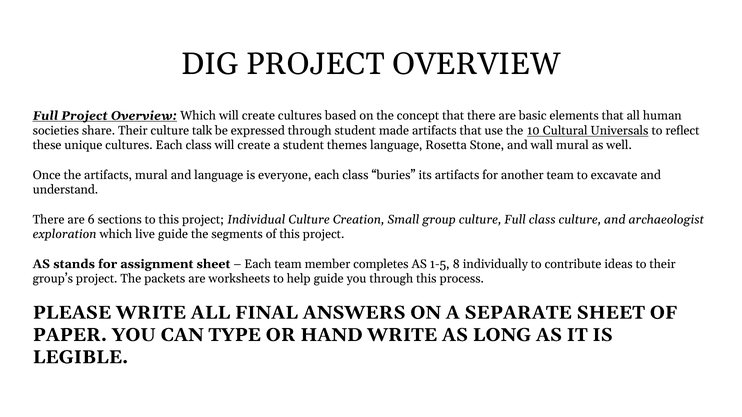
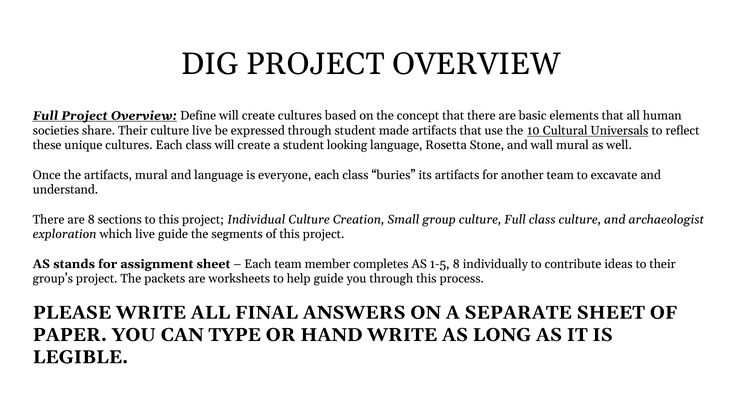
Overview Which: Which -> Define
culture talk: talk -> live
themes: themes -> looking
are 6: 6 -> 8
